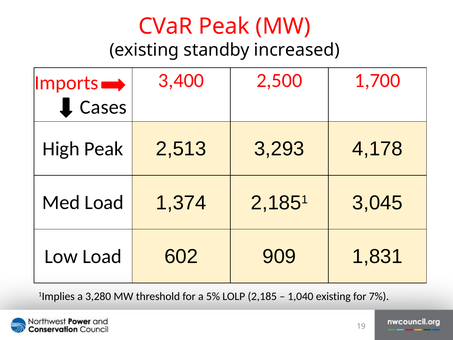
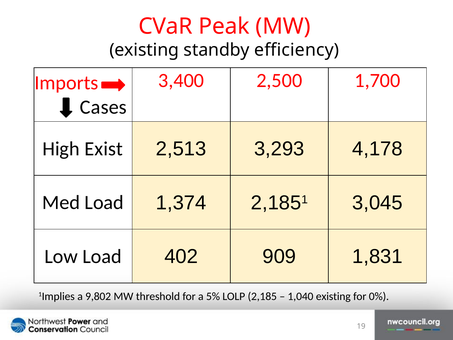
increased: increased -> efficiency
High Peak: Peak -> Exist
602: 602 -> 402
3,280: 3,280 -> 9,802
7%: 7% -> 0%
